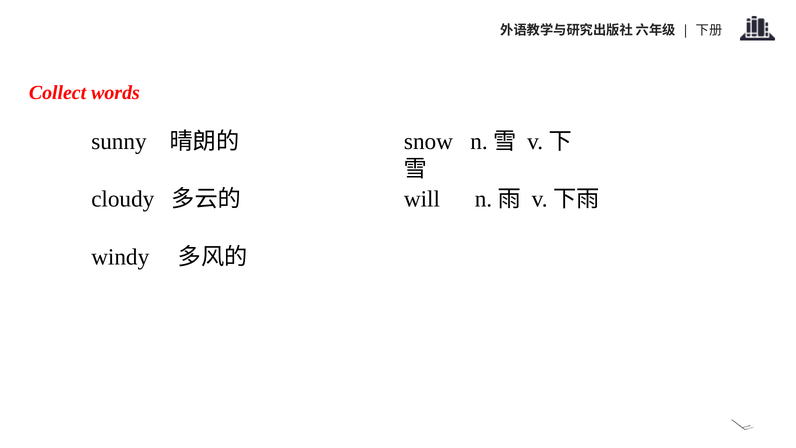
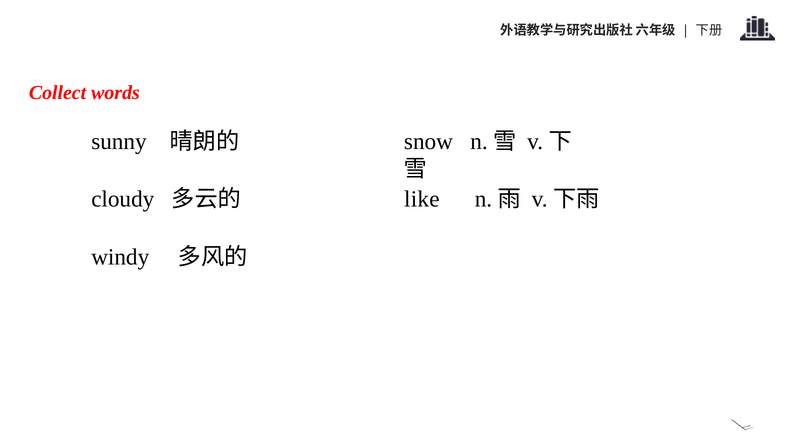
will: will -> like
